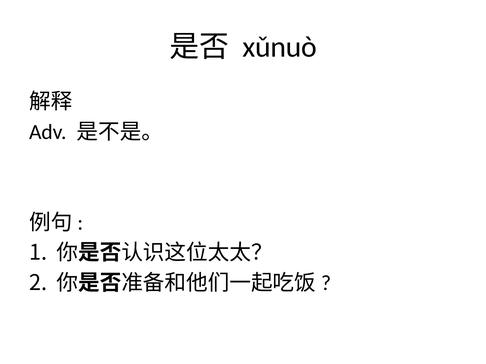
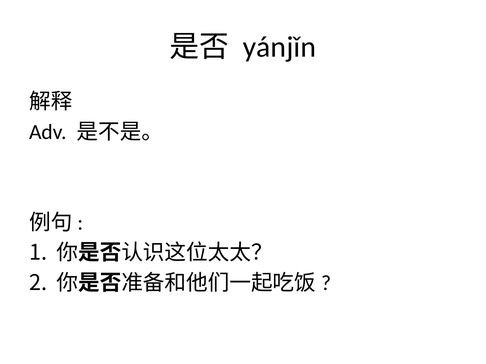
xǔnuò: xǔnuò -> yánjǐn
